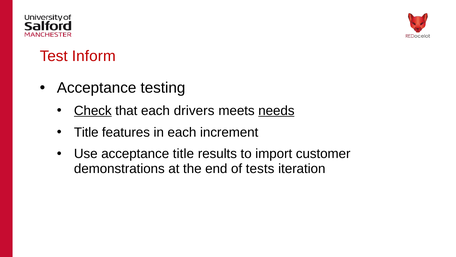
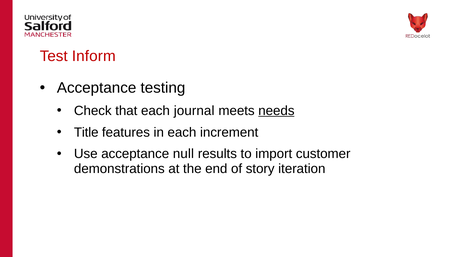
Check underline: present -> none
drivers: drivers -> journal
acceptance title: title -> null
tests: tests -> story
